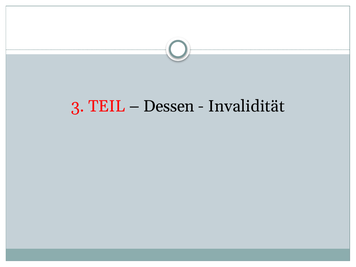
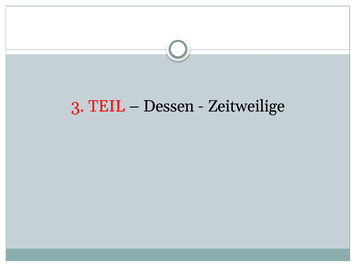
Invalidität: Invalidität -> Zeitweilige
